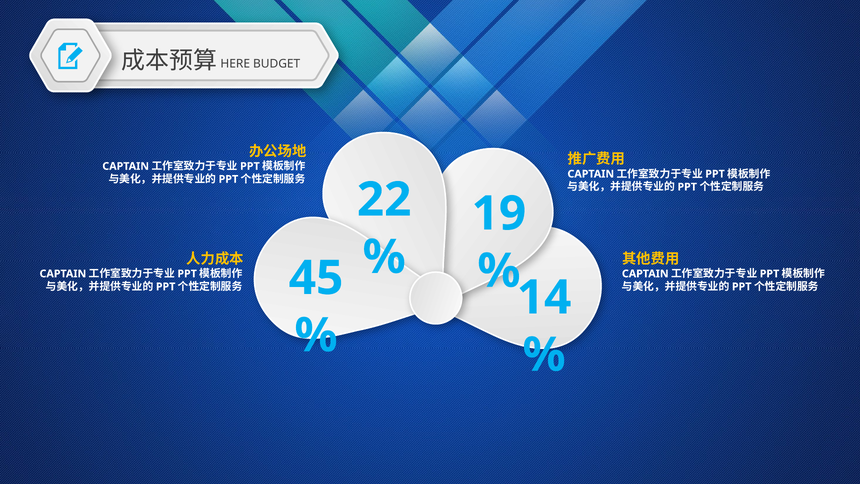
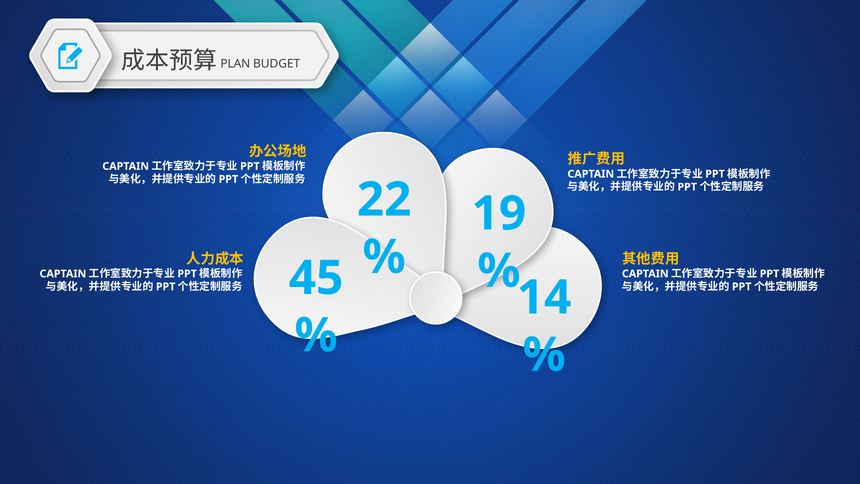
HERE: HERE -> PLAN
